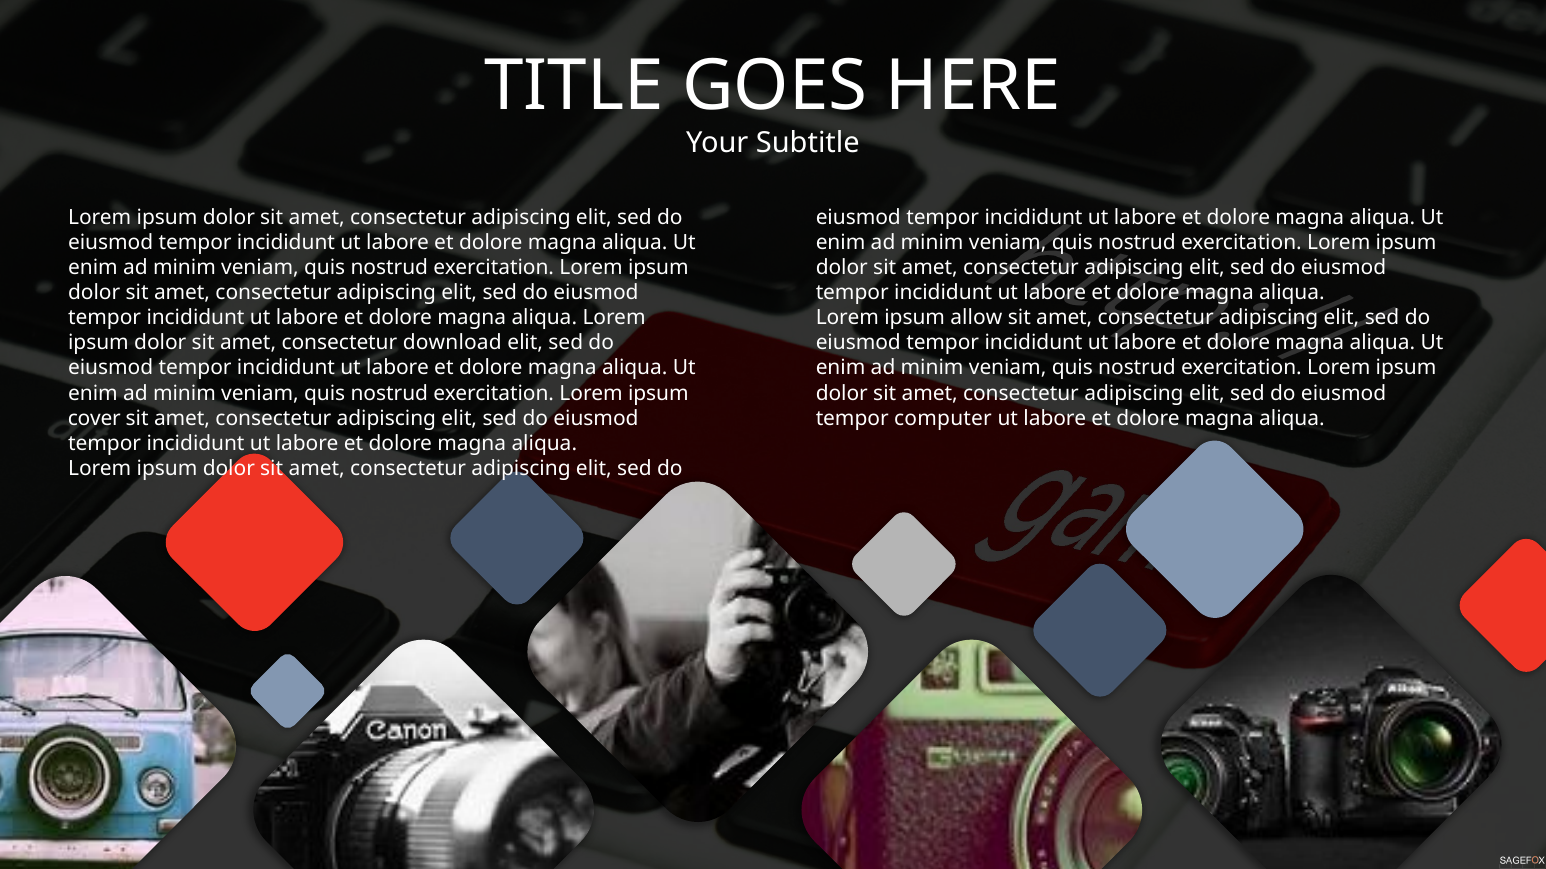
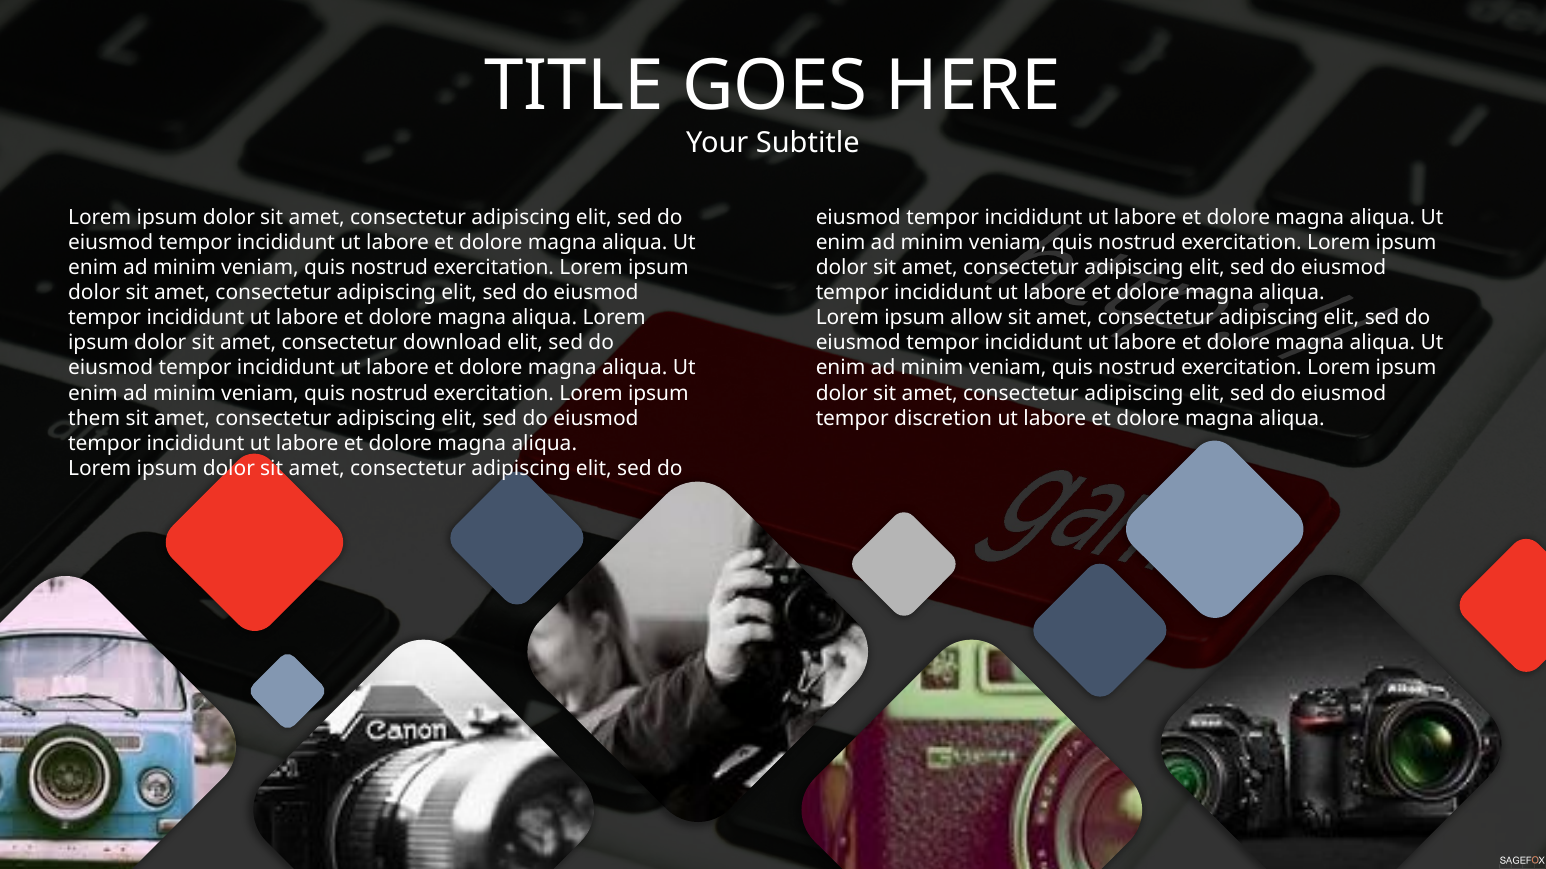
cover: cover -> them
computer: computer -> discretion
